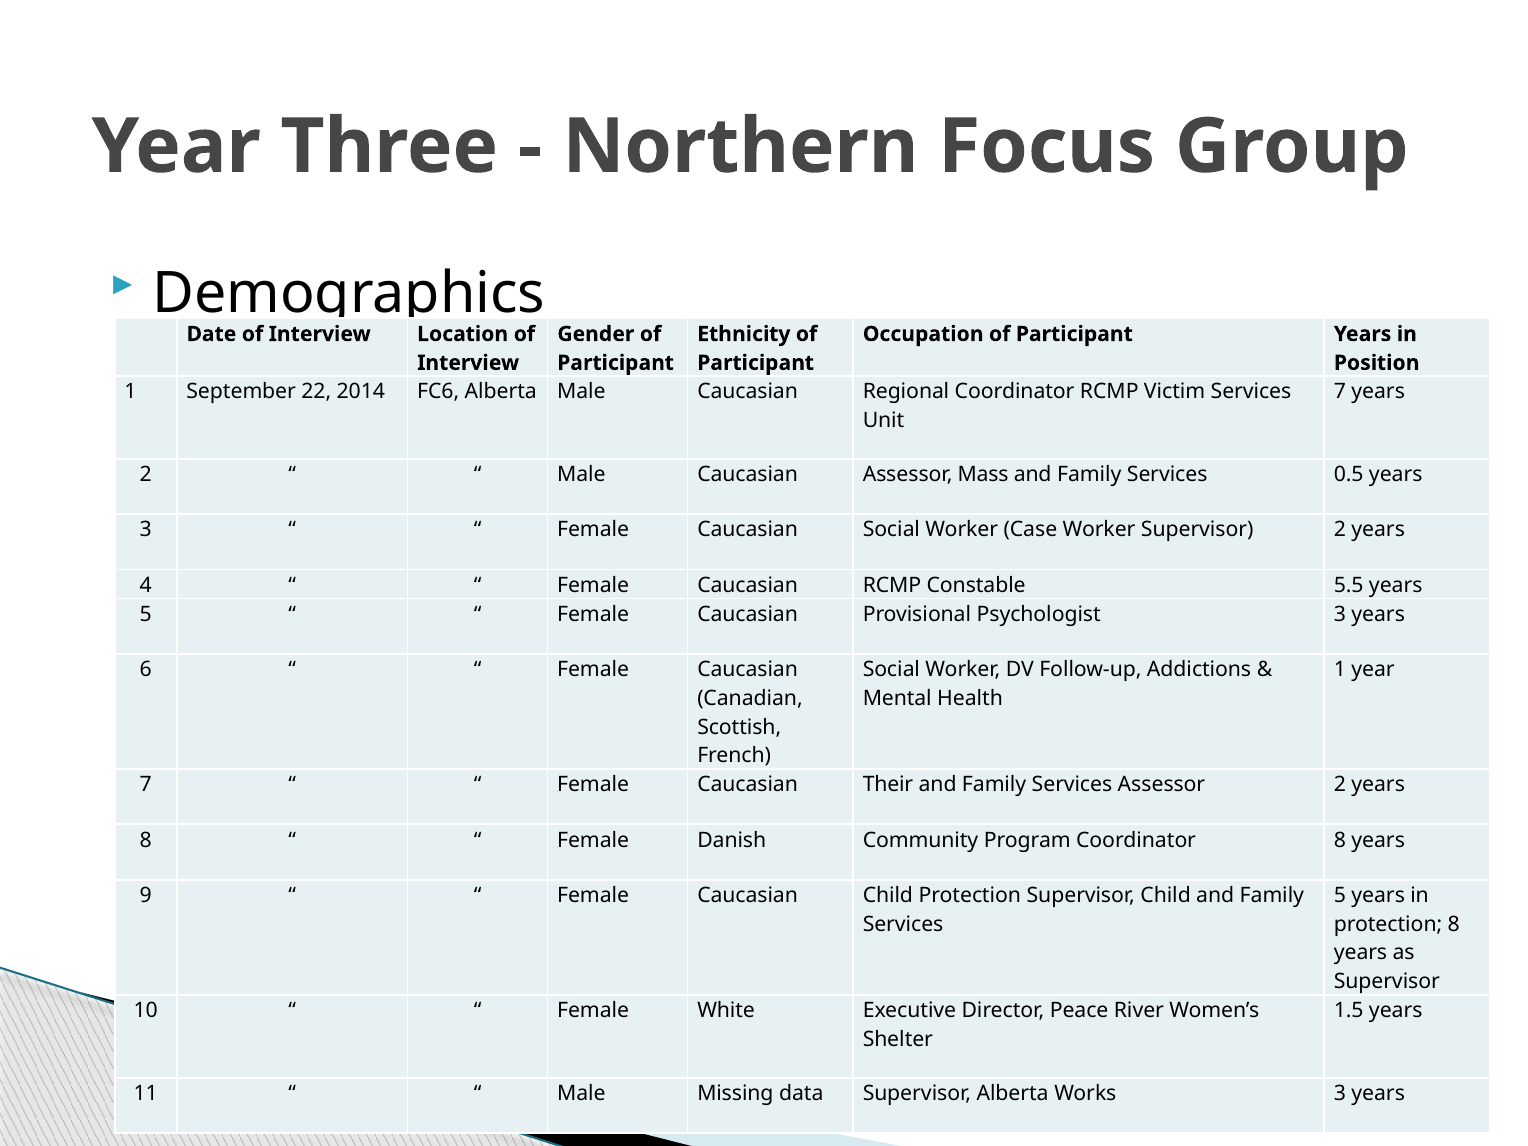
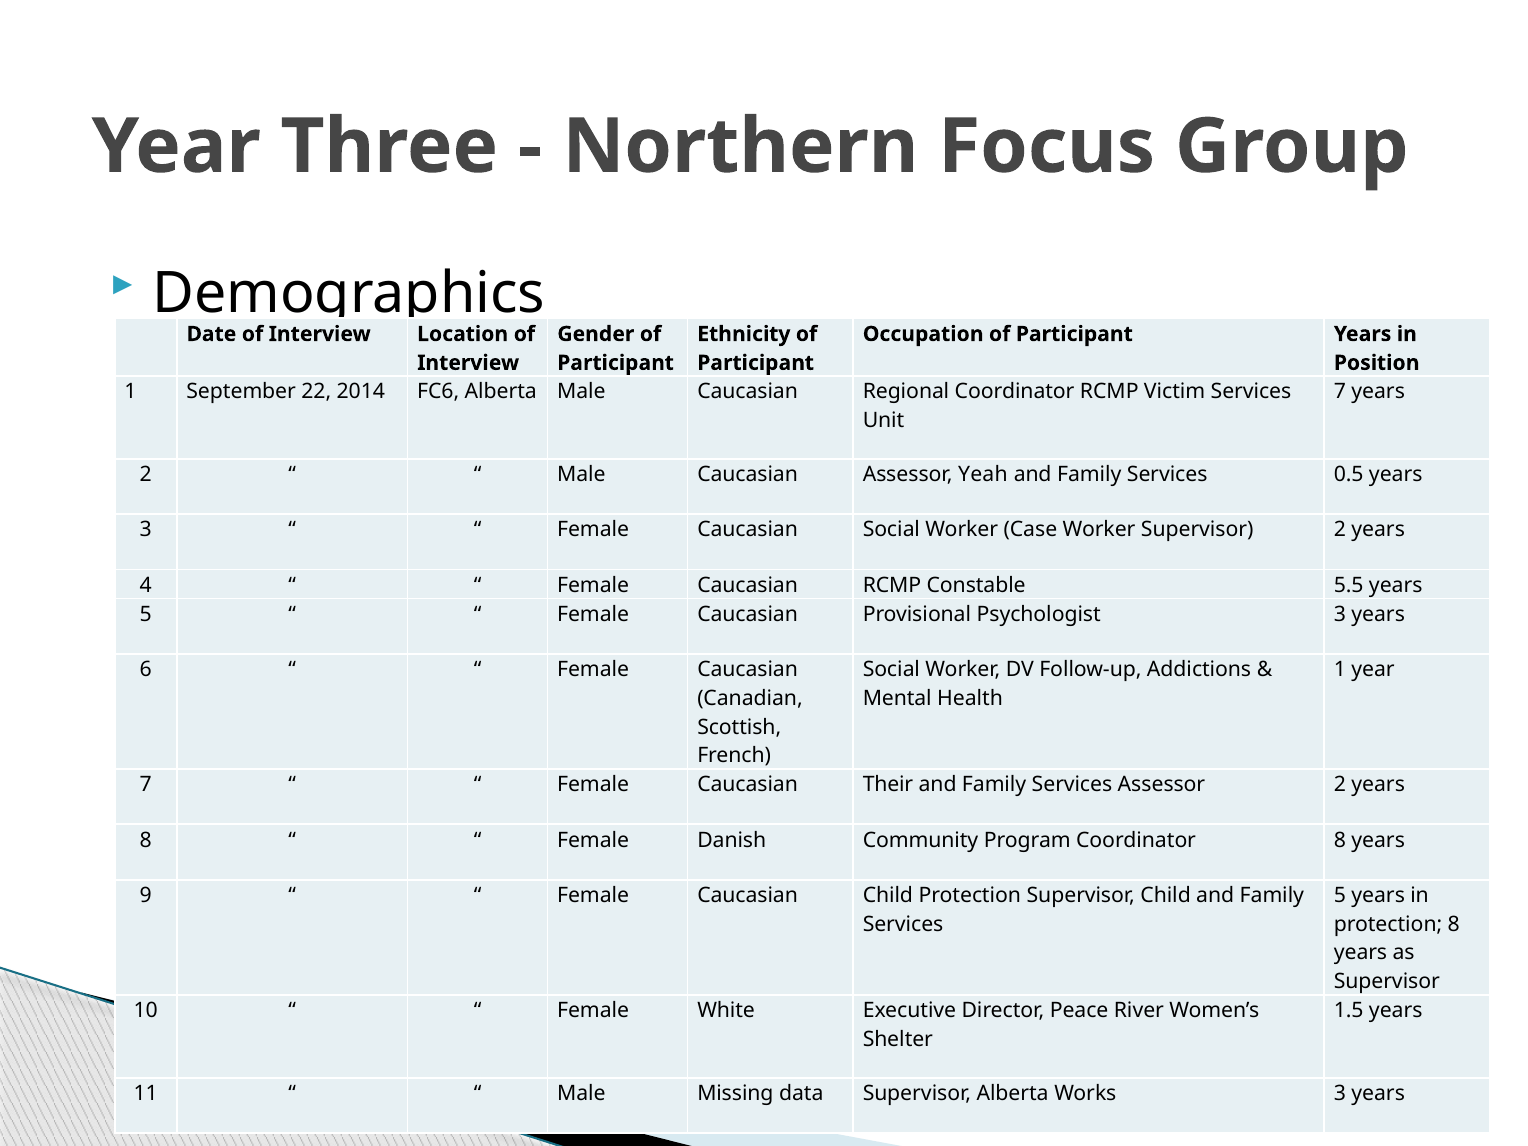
Mass: Mass -> Yeah
